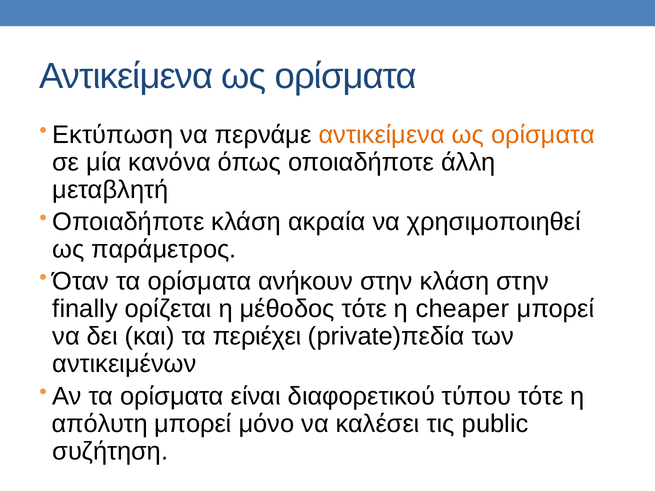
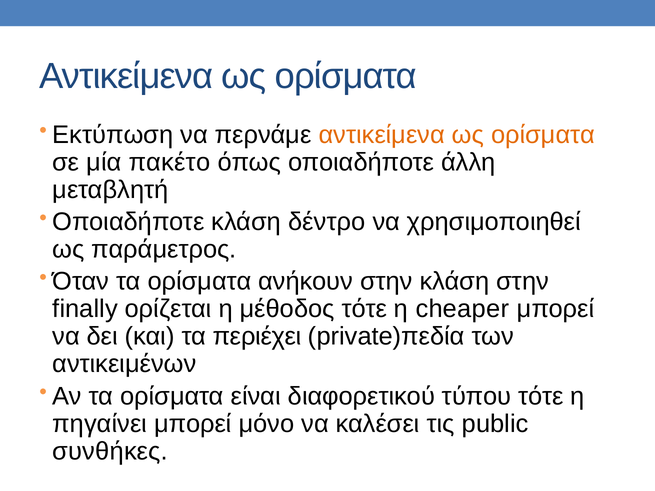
κανόνα: κανόνα -> πακέτο
ακραία: ακραία -> δέντρο
απόλυτη: απόλυτη -> πηγαίνει
συζήτηση: συζήτηση -> συνθήκες
